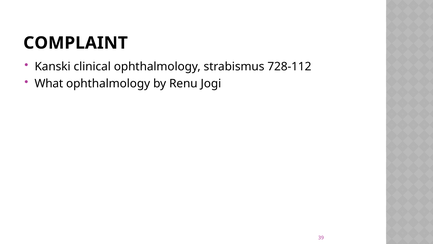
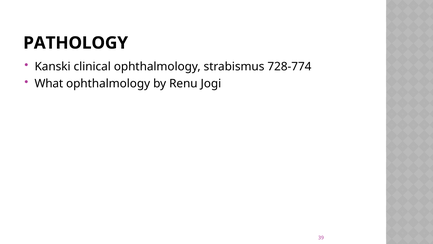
COMPLAINT: COMPLAINT -> PATHOLOGY
728-112: 728-112 -> 728-774
